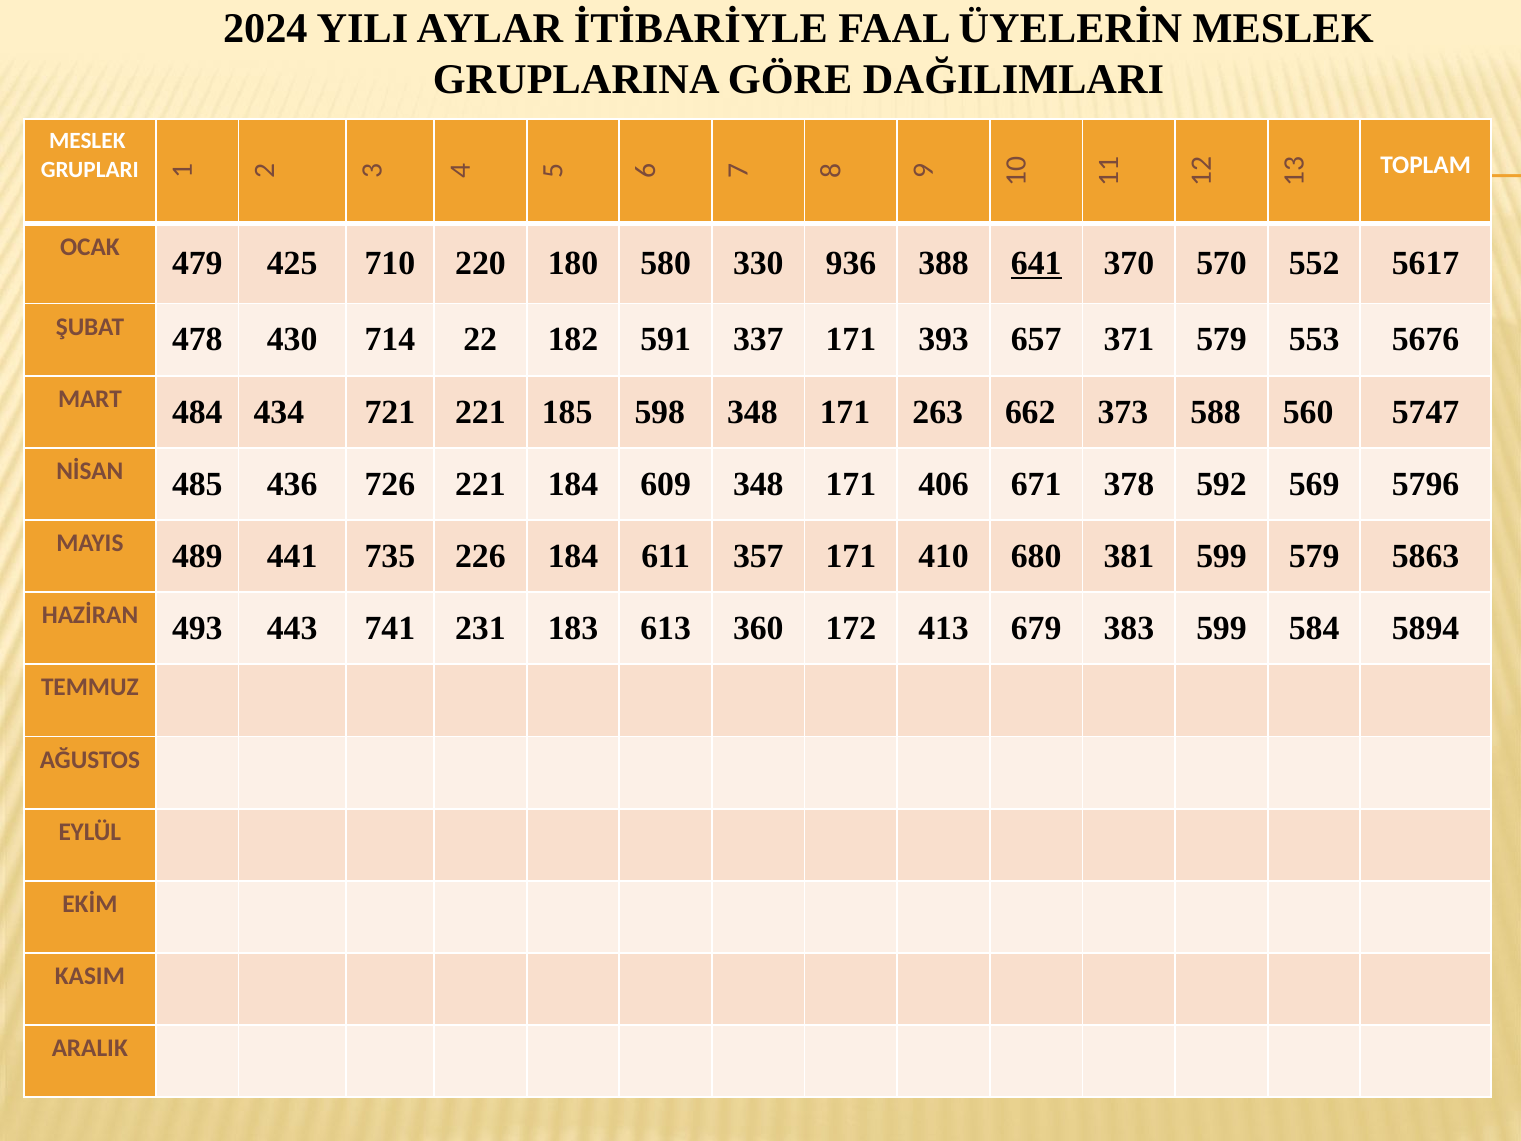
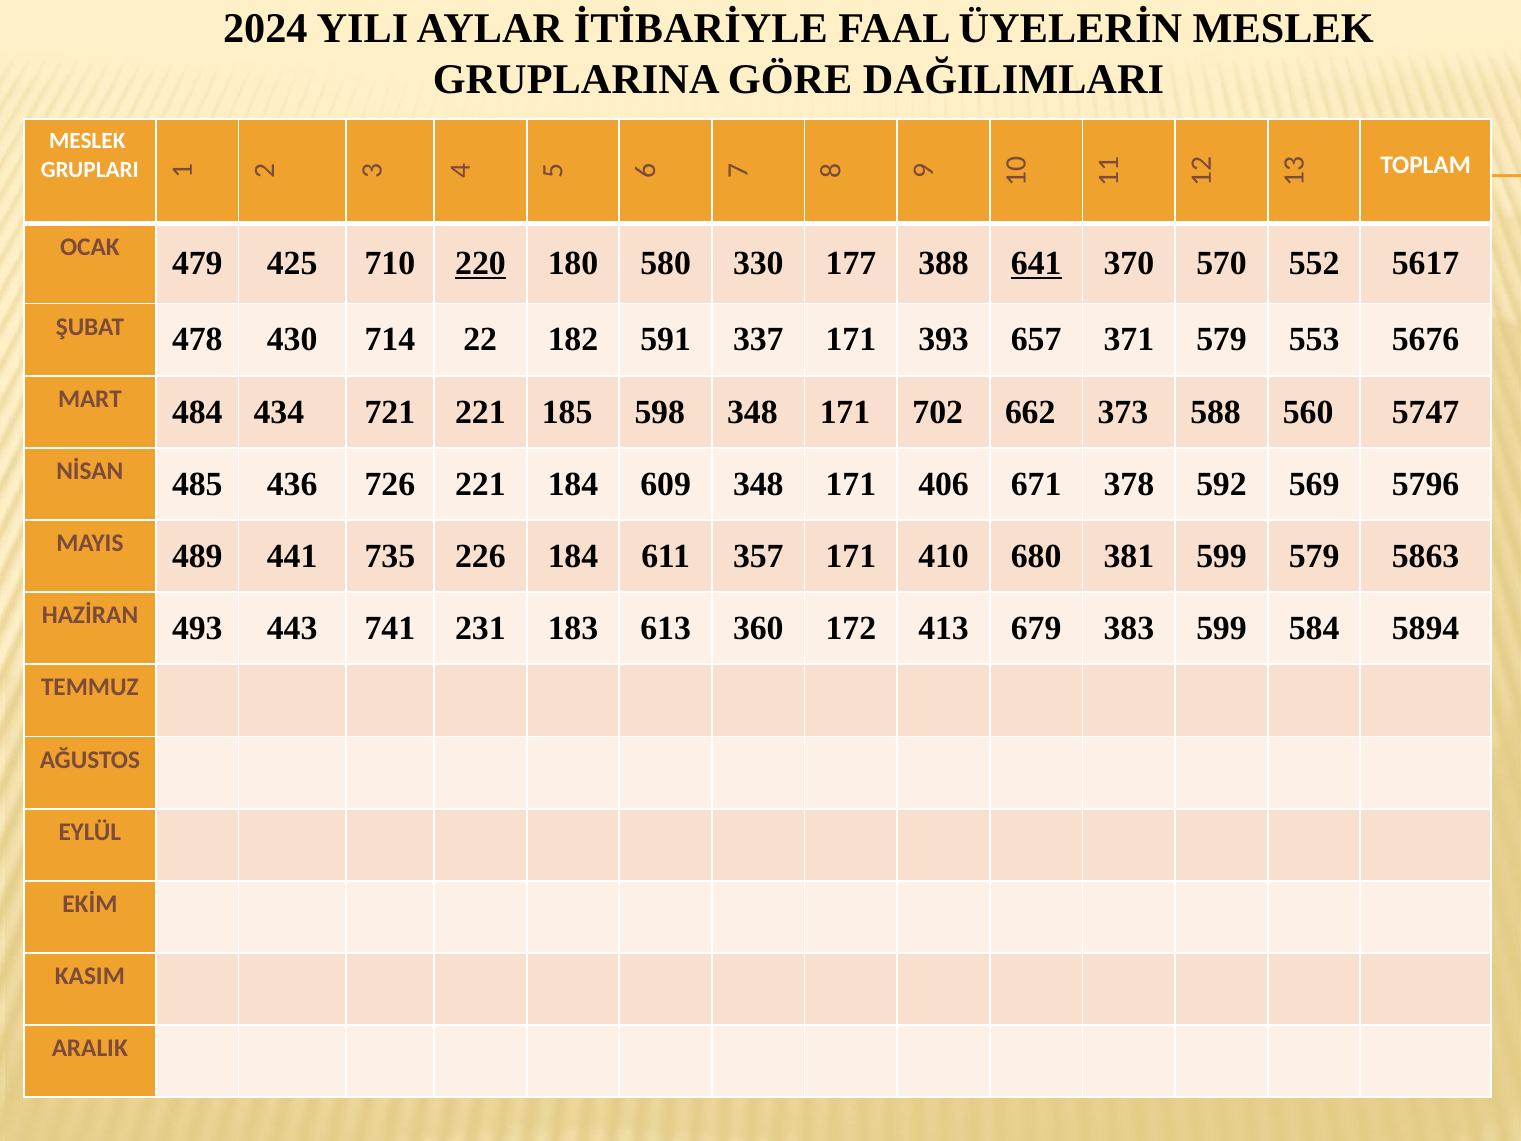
220 underline: none -> present
936: 936 -> 177
263: 263 -> 702
